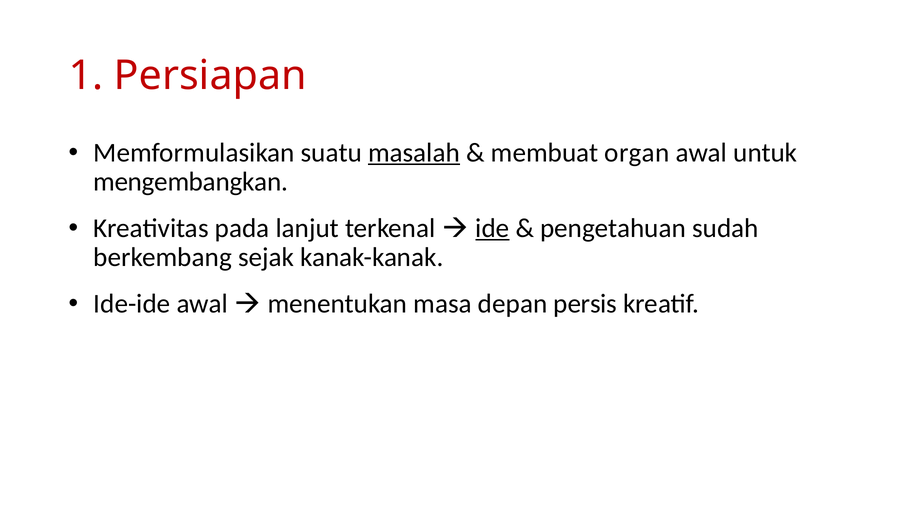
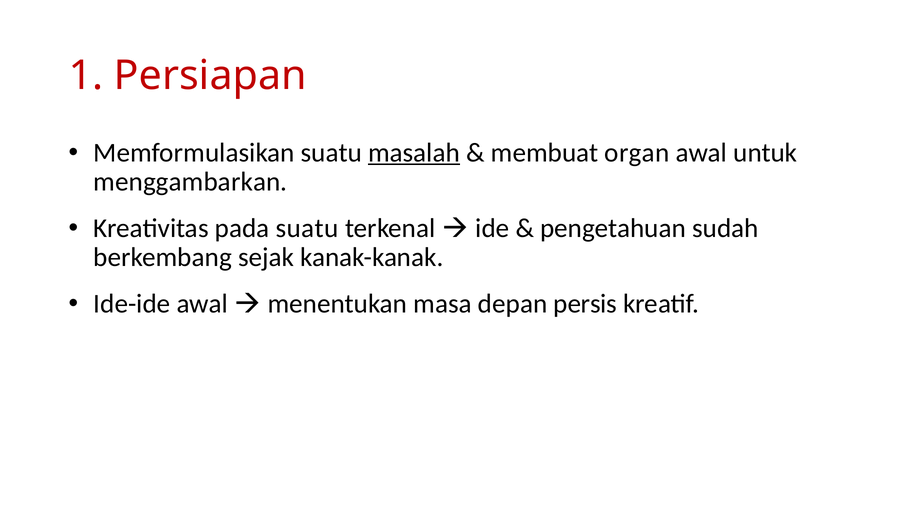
mengembangkan: mengembangkan -> menggambarkan
pada lanjut: lanjut -> suatu
ide underline: present -> none
